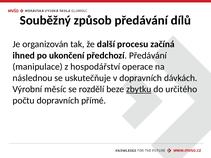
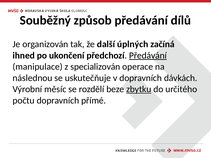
procesu: procesu -> úplných
Předávání at (148, 56) underline: none -> present
hospodářství: hospodářství -> specializován
